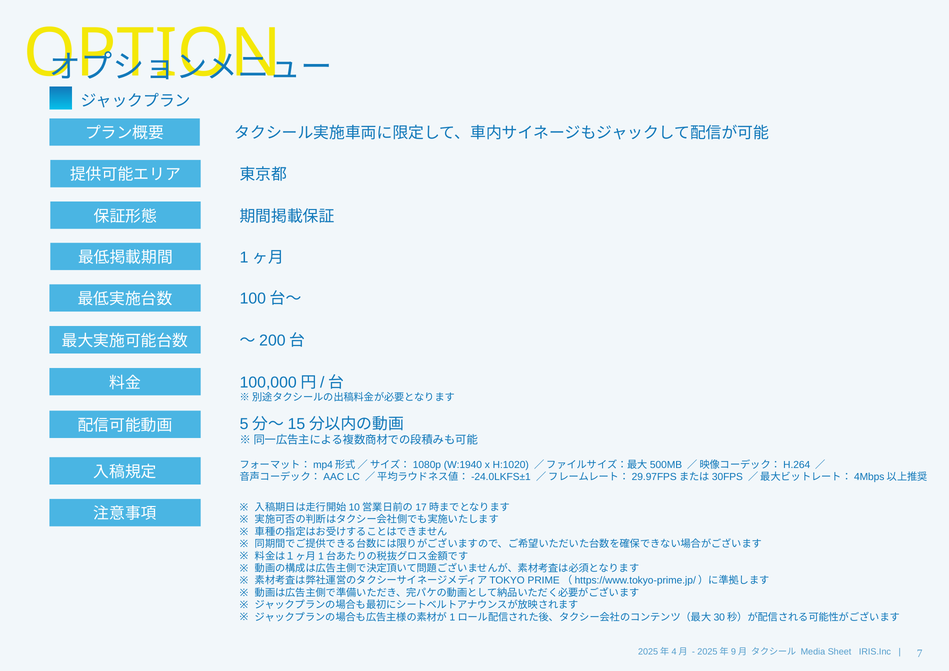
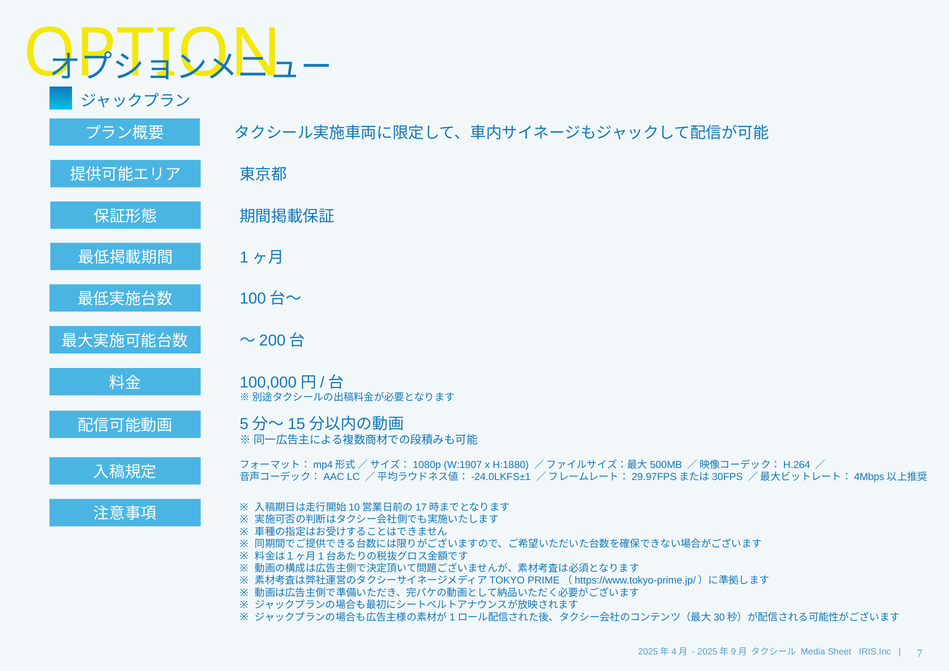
W:1940: W:1940 -> W:1907
H:1020: H:1020 -> H:1880
